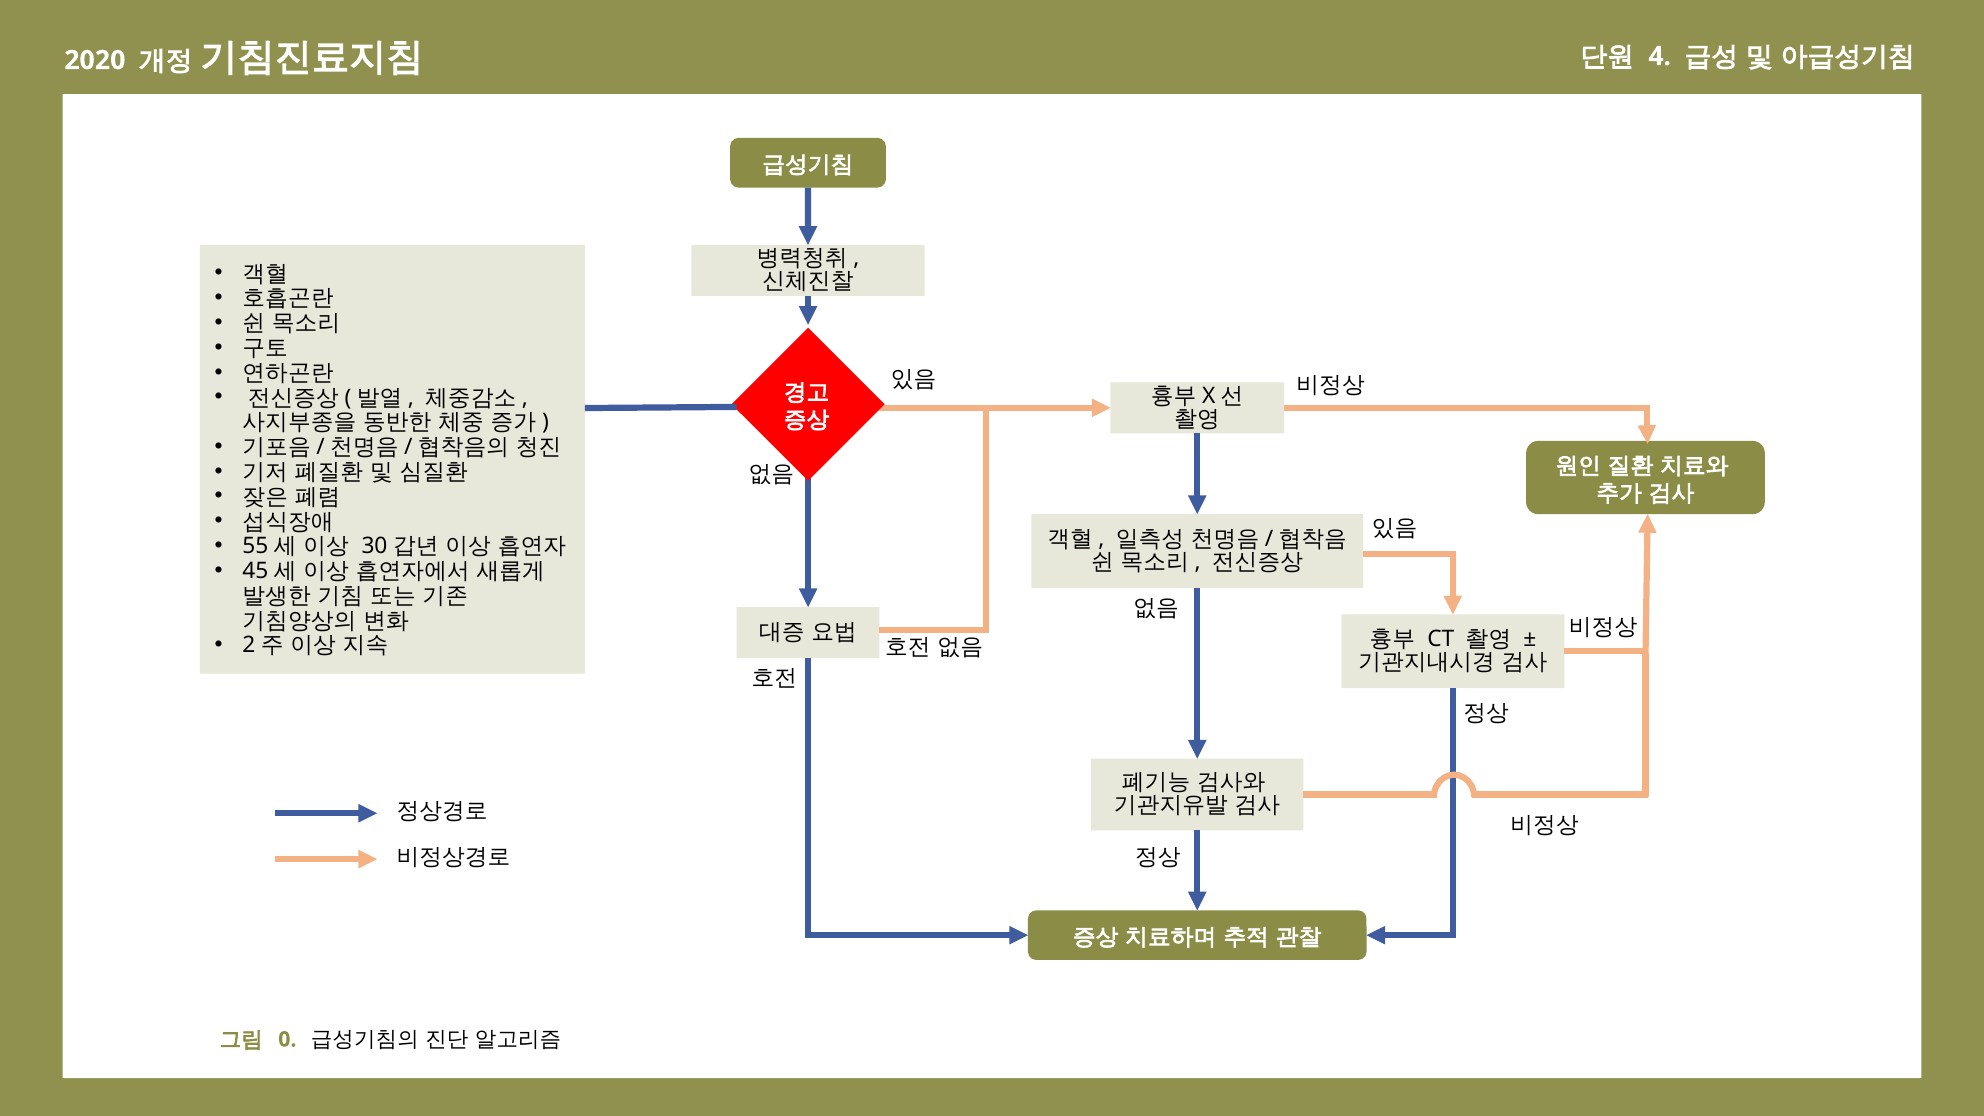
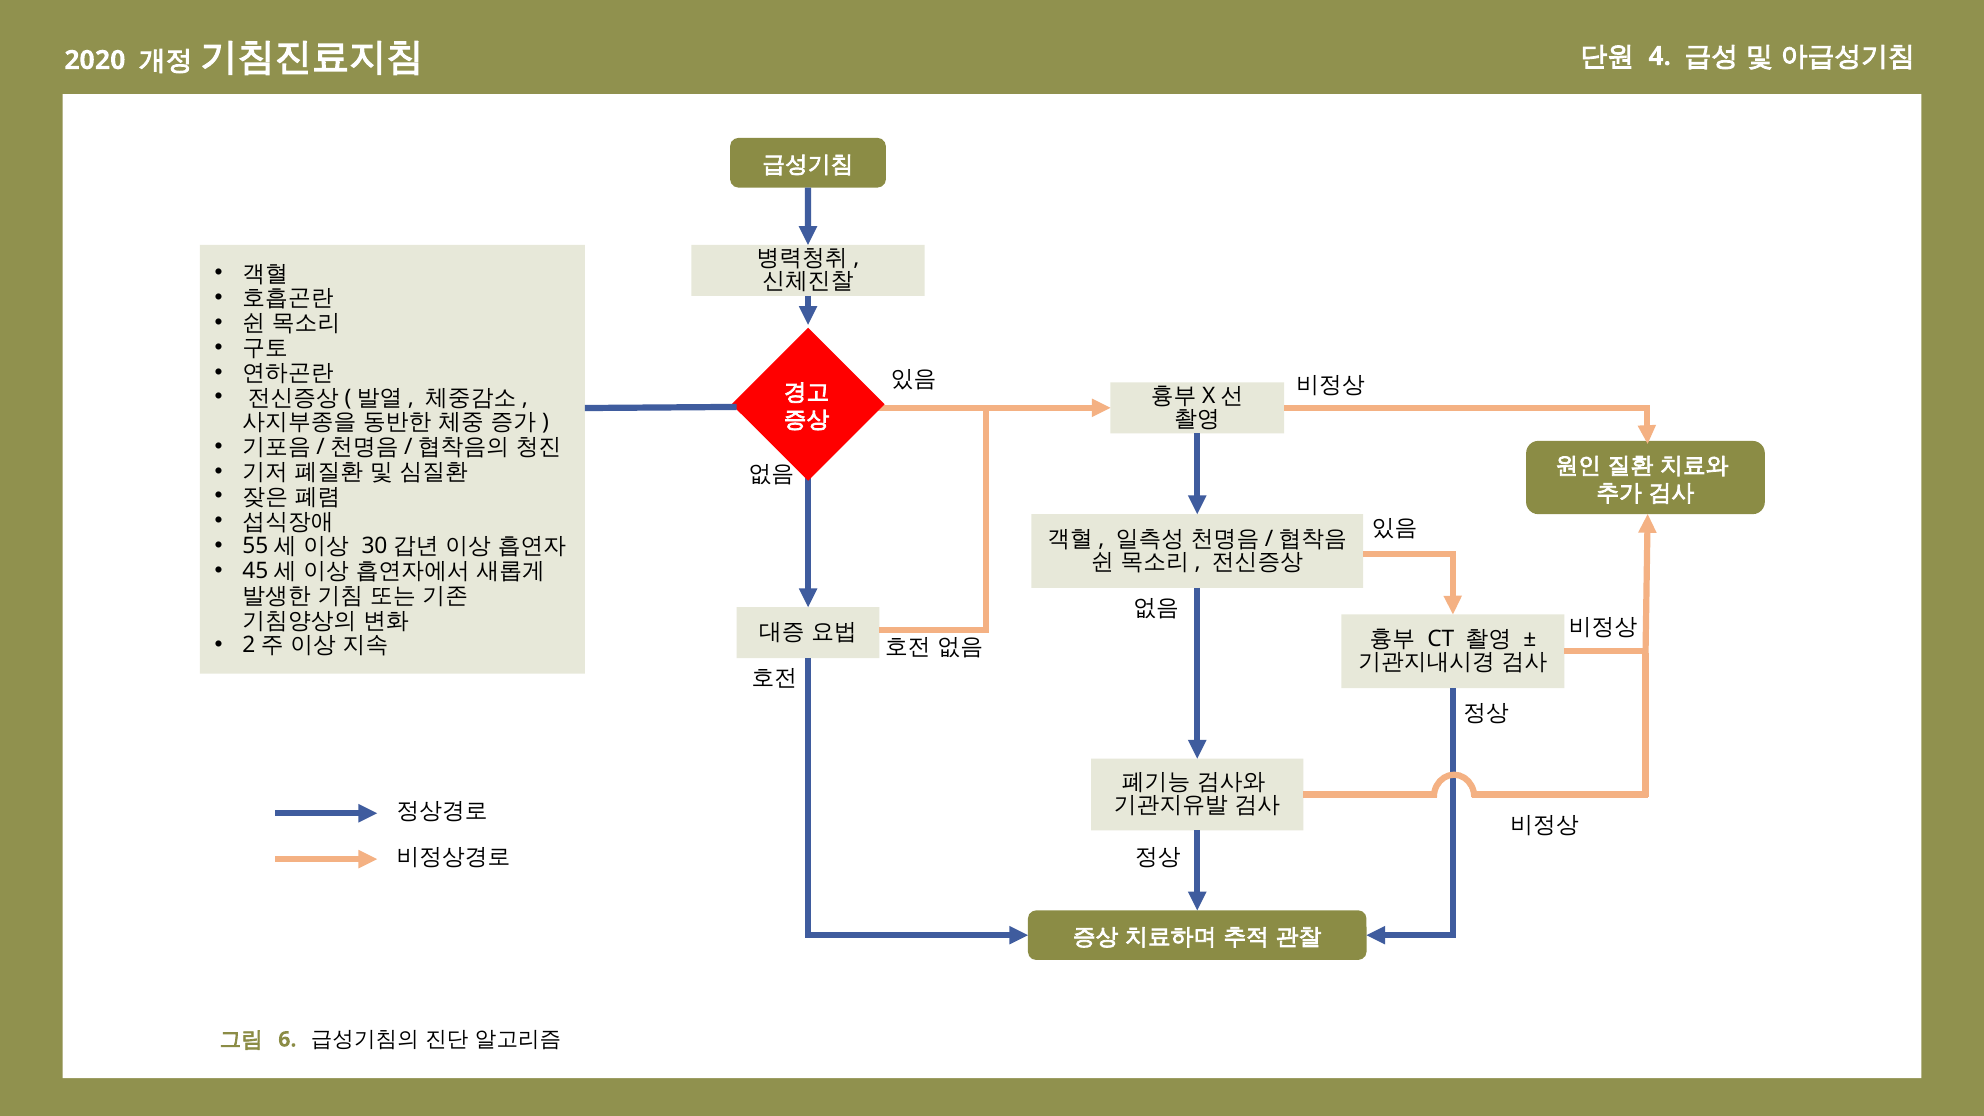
0: 0 -> 6
